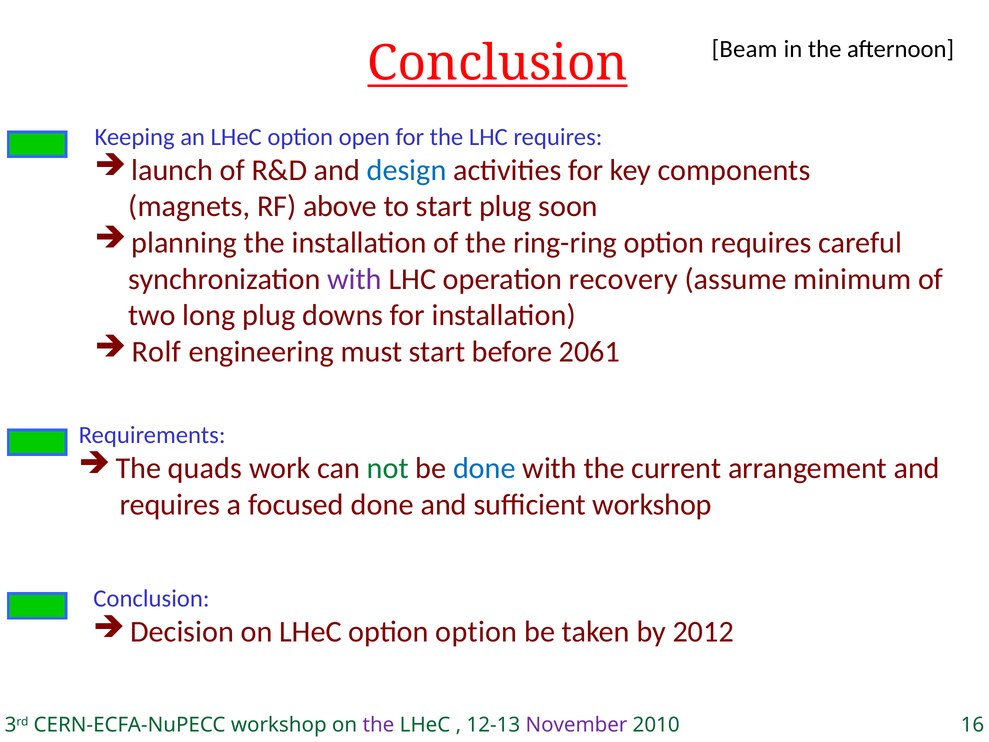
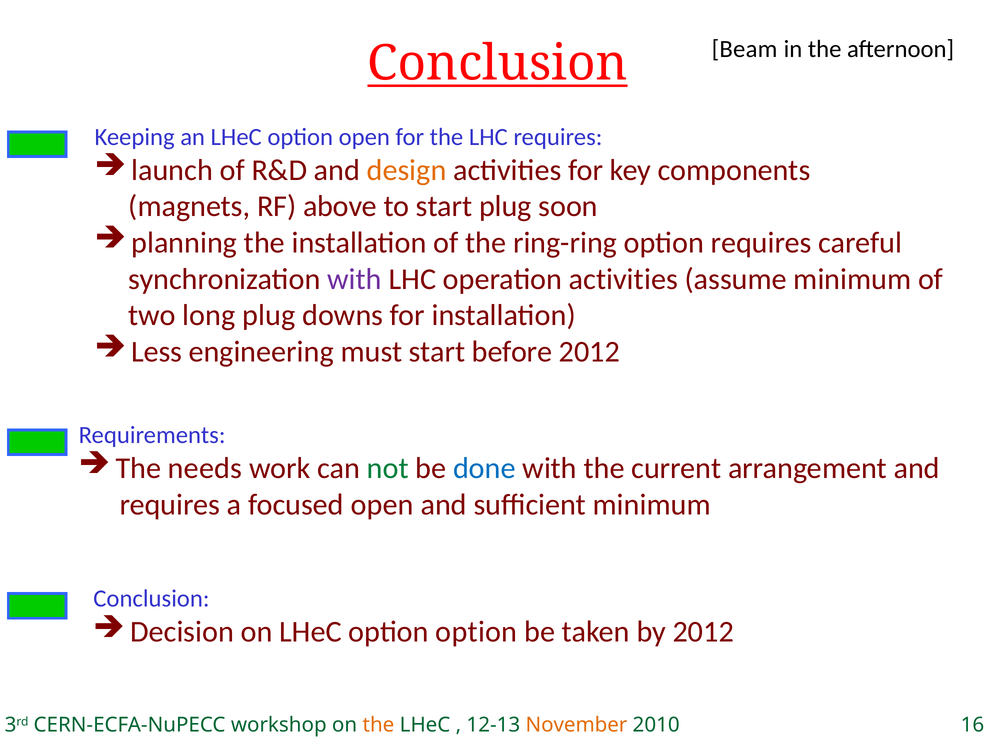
design colour: blue -> orange
operation recovery: recovery -> activities
Rolf: Rolf -> Less
before 2061: 2061 -> 2012
quads: quads -> needs
focused done: done -> open
sufficient workshop: workshop -> minimum
the at (378, 725) colour: purple -> orange
November colour: purple -> orange
